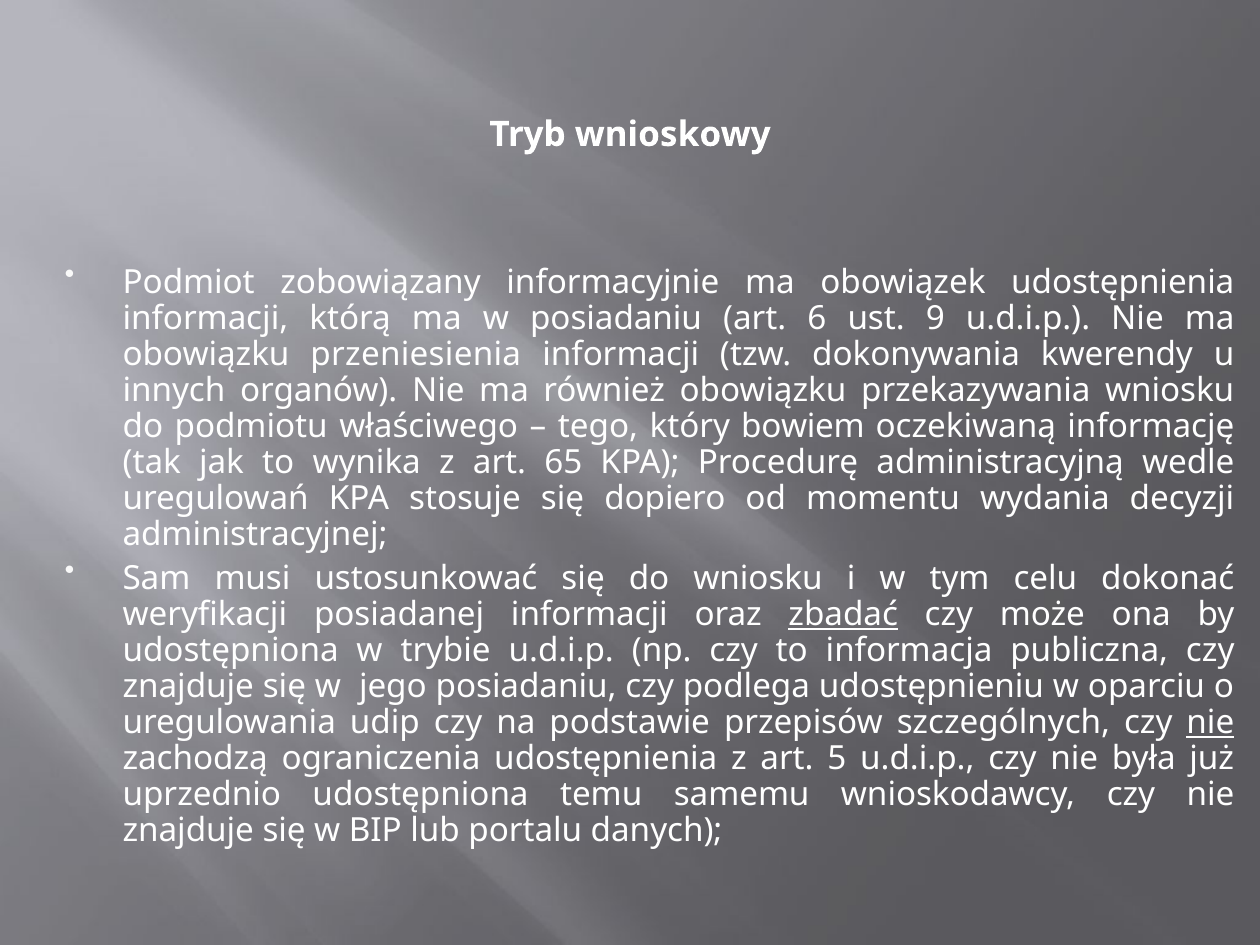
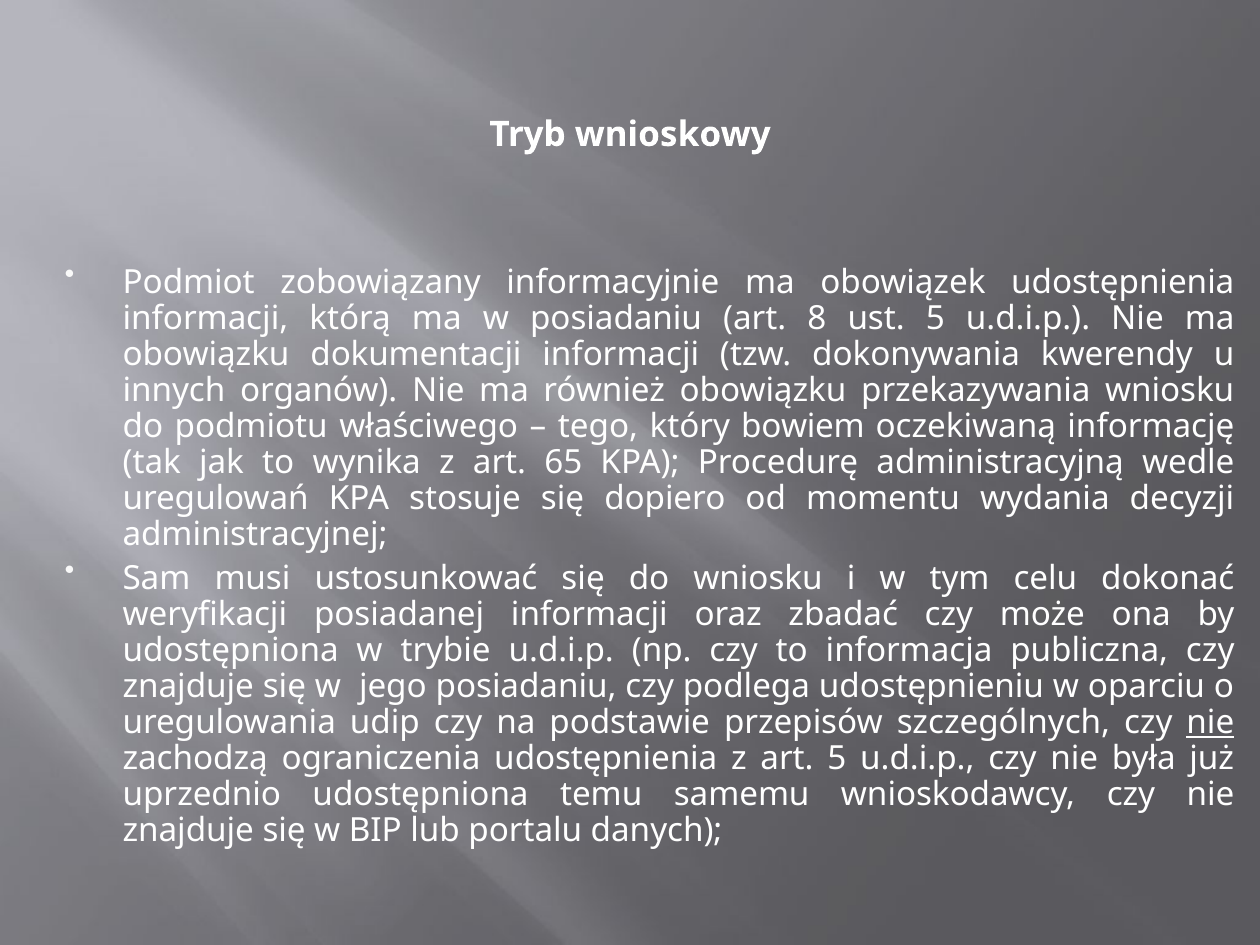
6: 6 -> 8
ust 9: 9 -> 5
przeniesienia: przeniesienia -> dokumentacji
zbadać underline: present -> none
